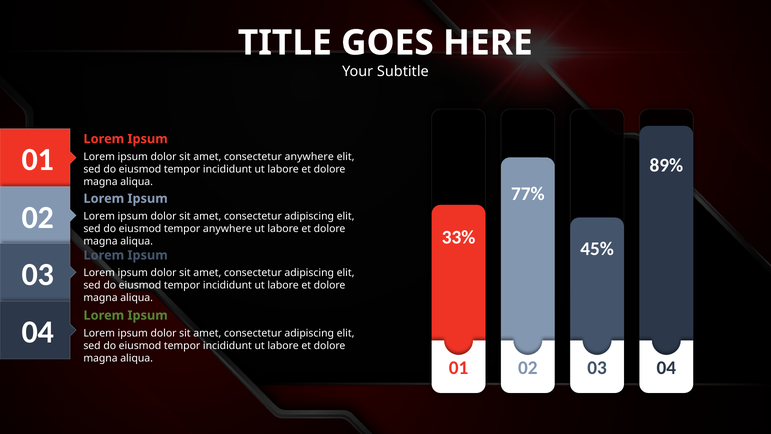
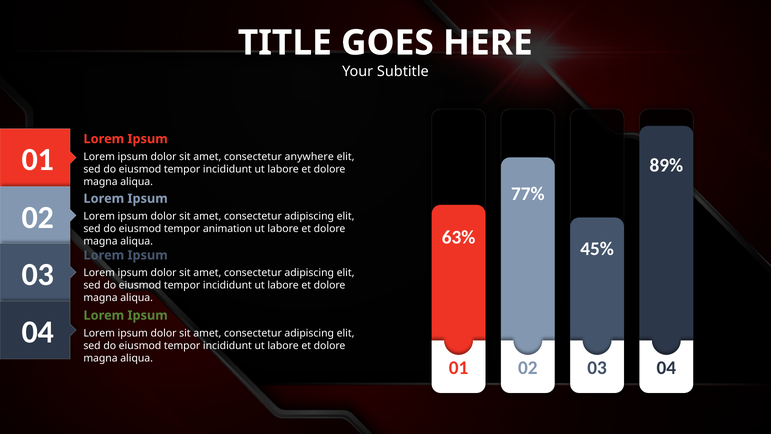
tempor anywhere: anywhere -> animation
33%: 33% -> 63%
